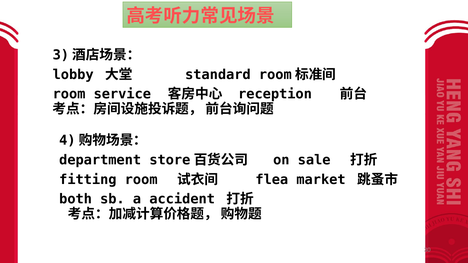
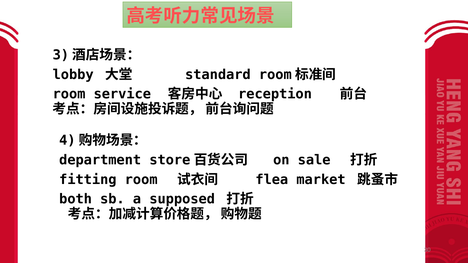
accident: accident -> supposed
